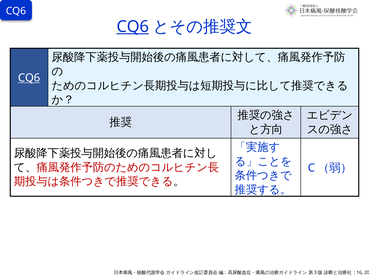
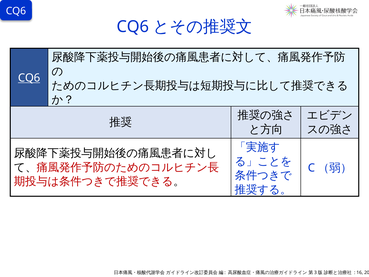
CQ6 at (133, 27) underline: present -> none
